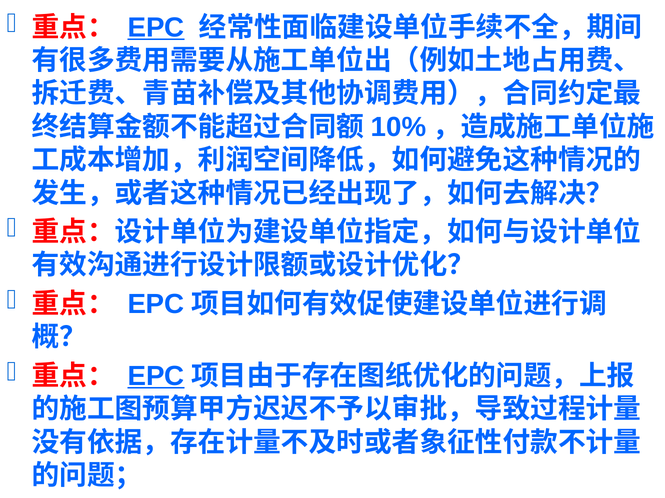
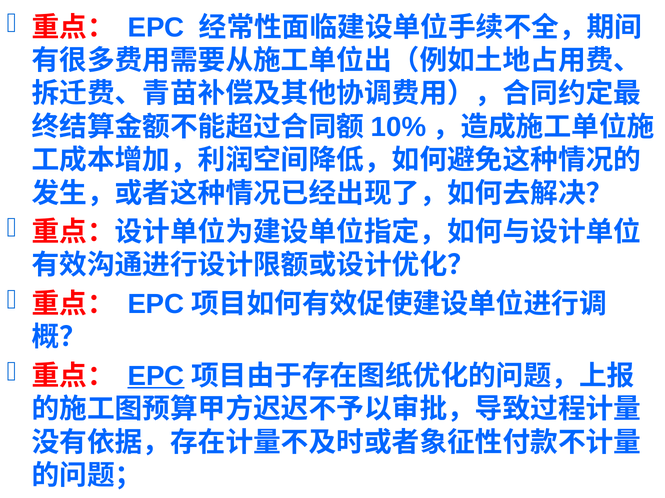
EPC at (156, 27) underline: present -> none
